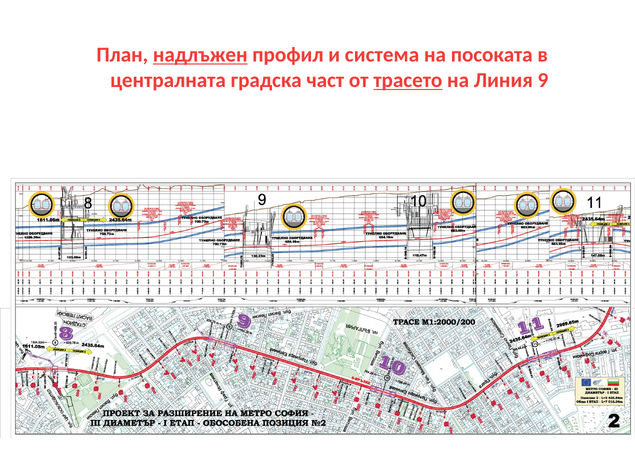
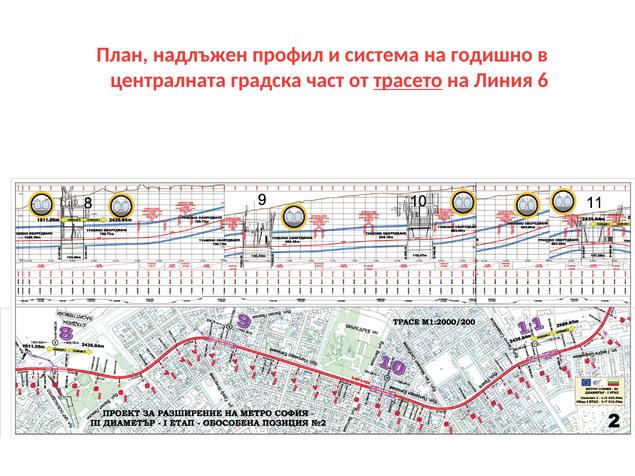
надлъжен underline: present -> none
посоката: посоката -> годишно
9: 9 -> 6
